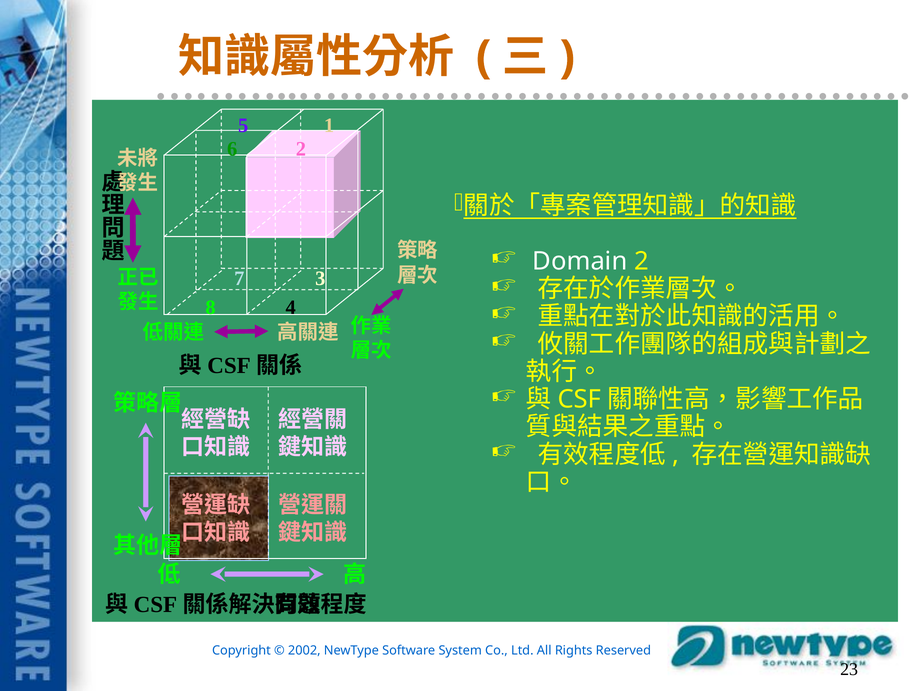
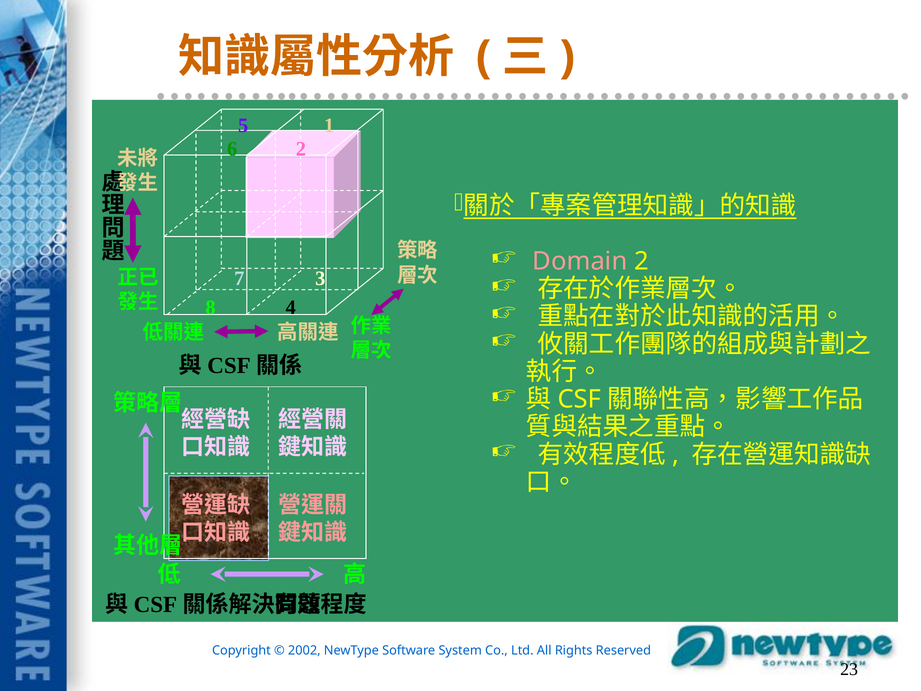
Domain colour: white -> pink
